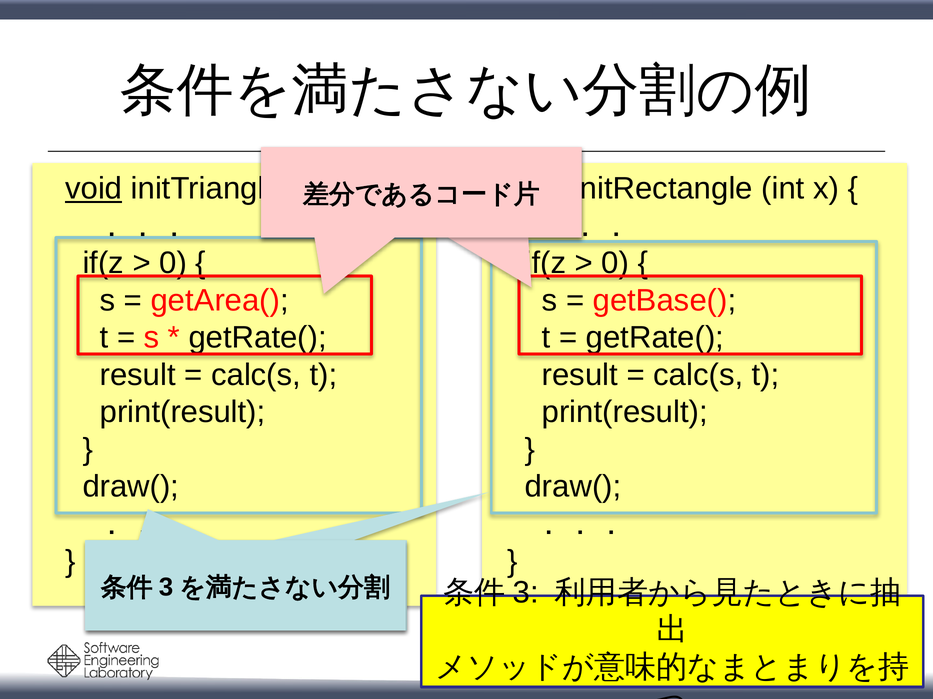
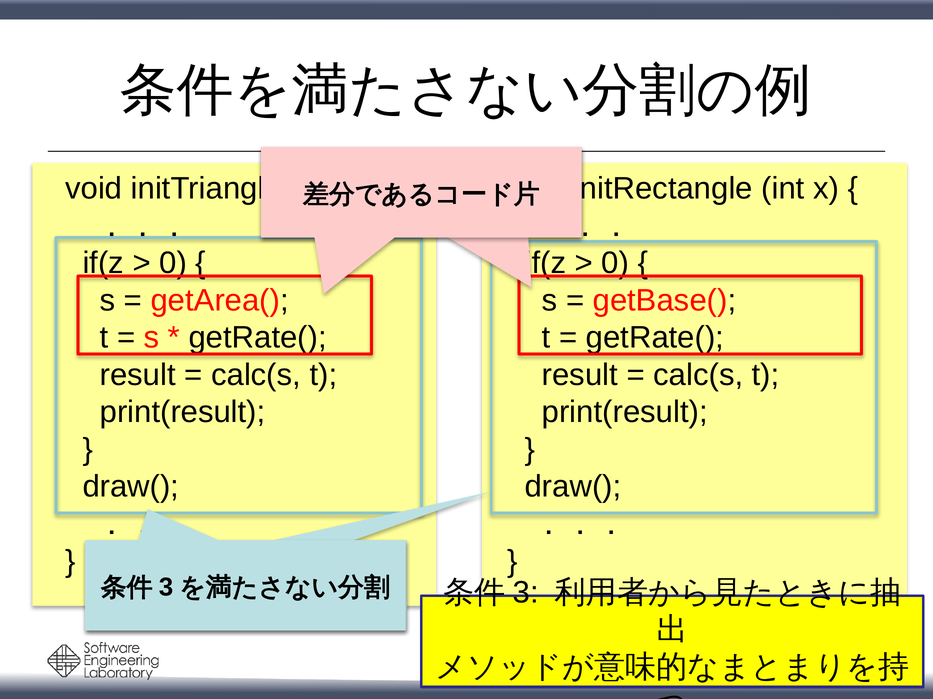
void at (94, 189) underline: present -> none
